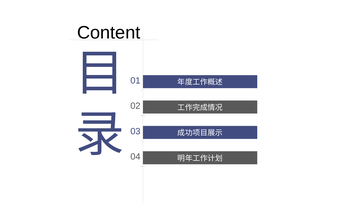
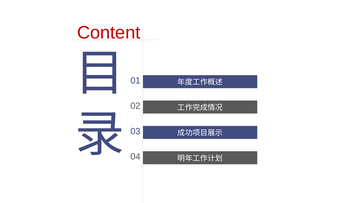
Content colour: black -> red
